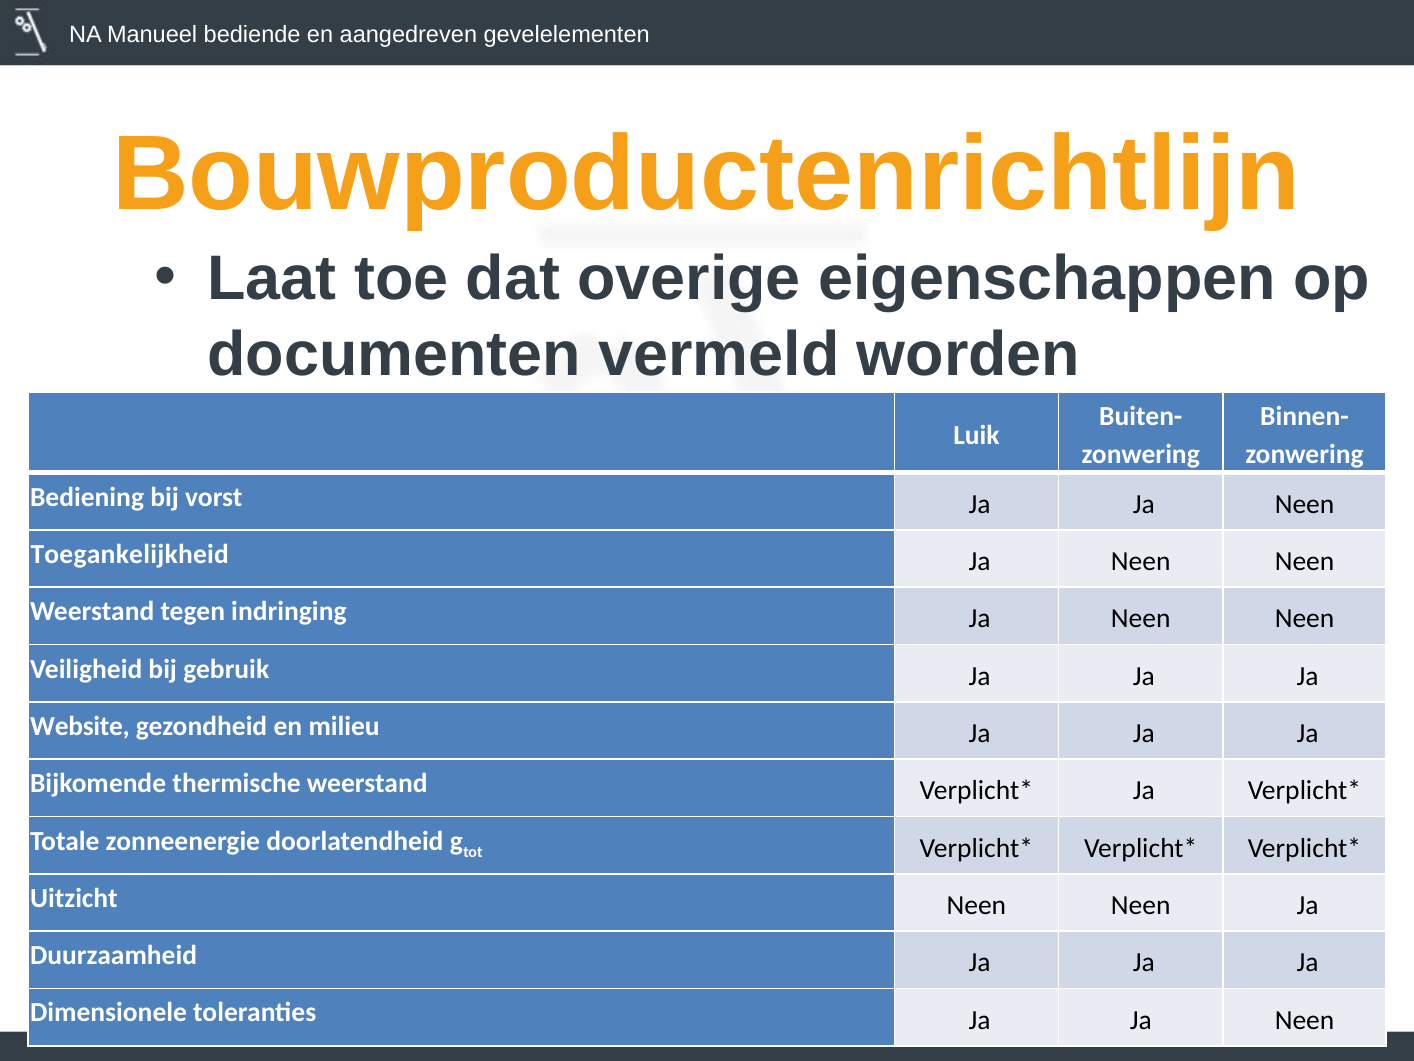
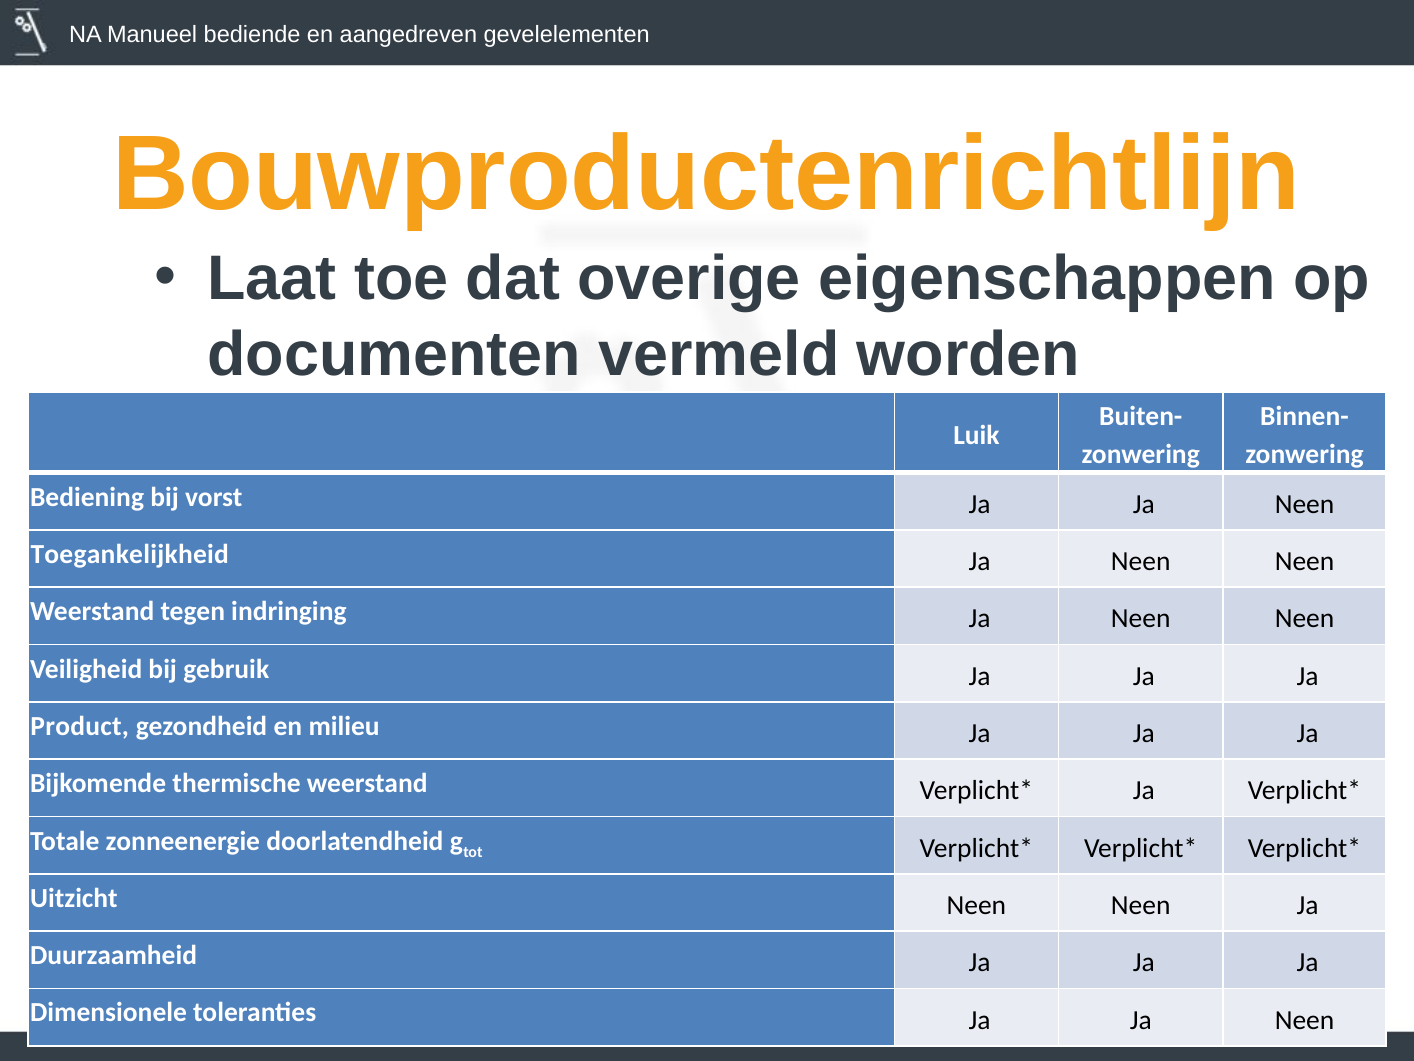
Website: Website -> Product
